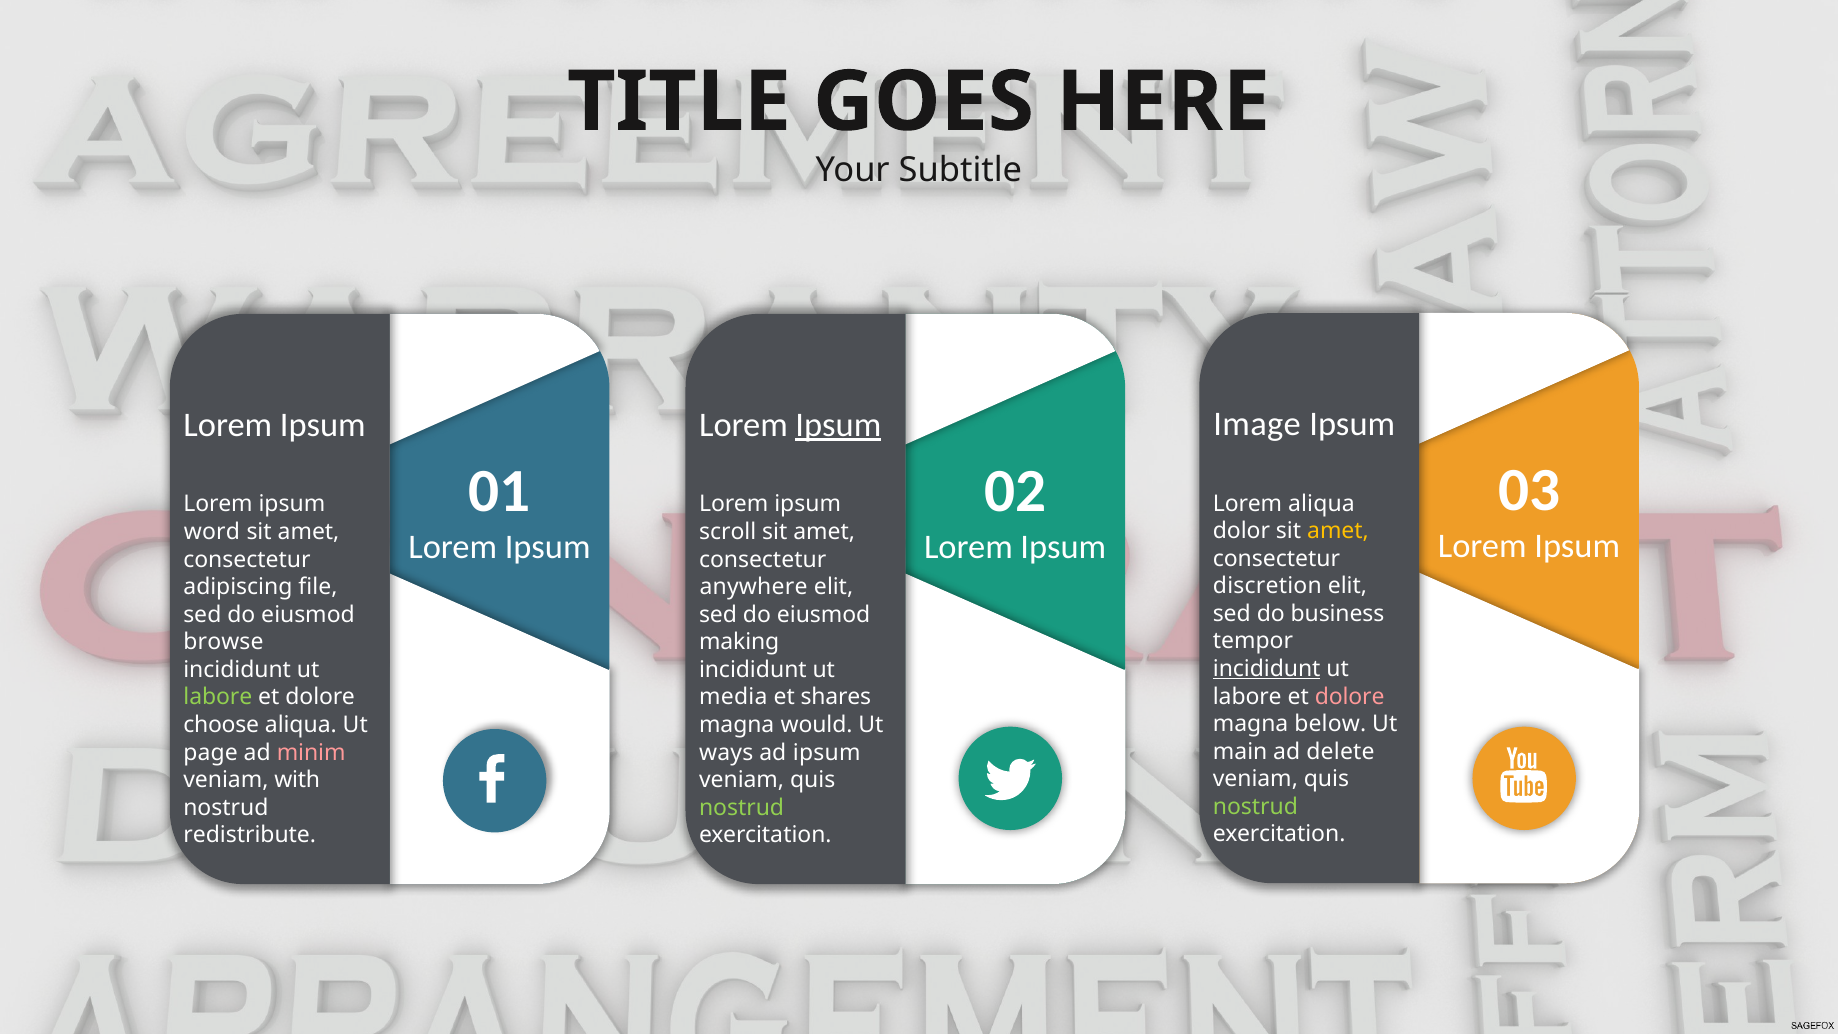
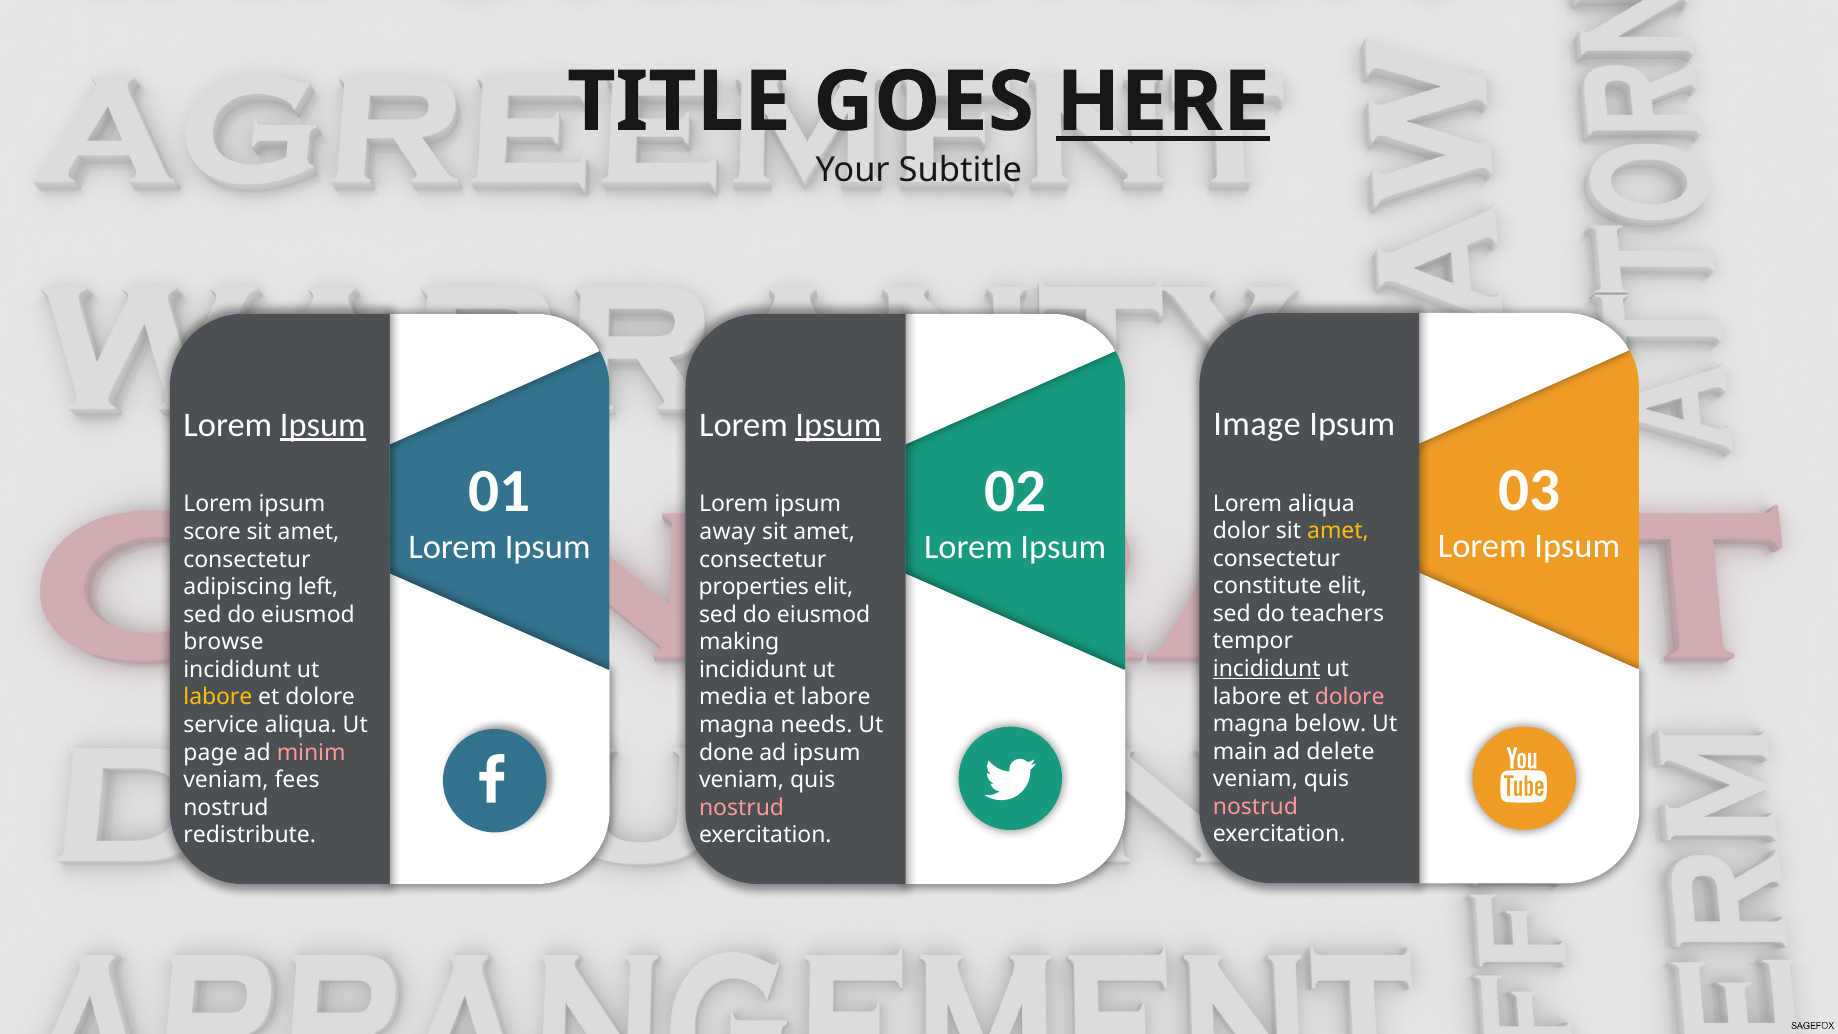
HERE underline: none -> present
Ipsum at (323, 425) underline: none -> present
word: word -> score
scroll: scroll -> away
discretion: discretion -> constitute
file: file -> left
anywhere: anywhere -> properties
business: business -> teachers
labore at (218, 697) colour: light green -> yellow
et shares: shares -> labore
choose: choose -> service
would: would -> needs
ways: ways -> done
with: with -> fees
nostrud at (1255, 807) colour: light green -> pink
nostrud at (742, 808) colour: light green -> pink
